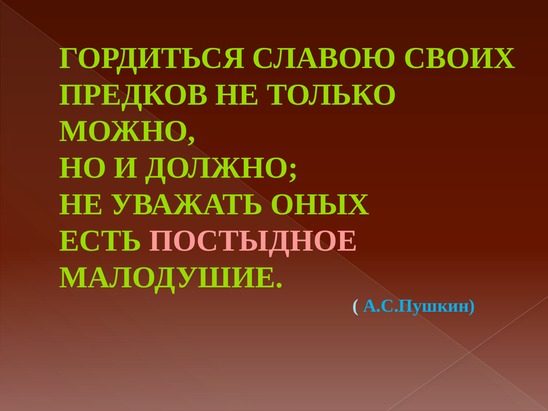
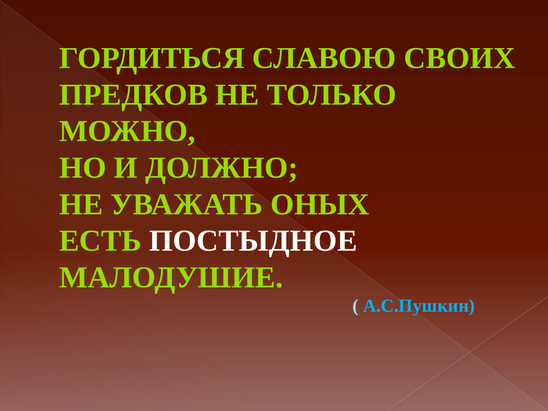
ПОСТЫДНОЕ colour: pink -> white
